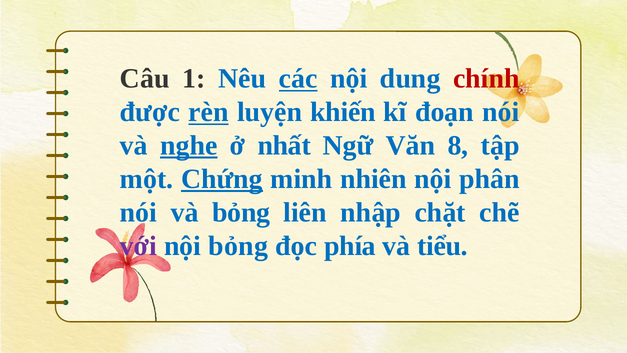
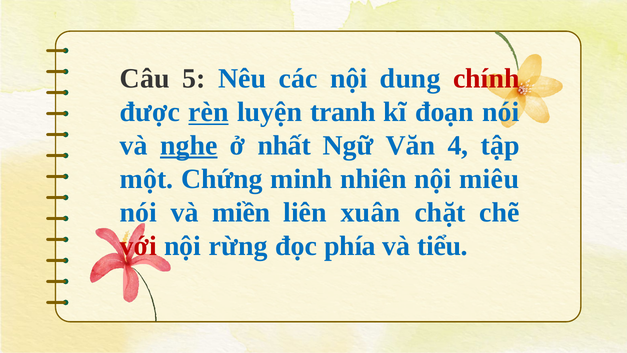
1: 1 -> 5
các underline: present -> none
khiến: khiến -> tranh
8: 8 -> 4
Chứng underline: present -> none
phân: phân -> miêu
và bỏng: bỏng -> miền
nhập: nhập -> xuân
với colour: purple -> red
nội bỏng: bỏng -> rừng
